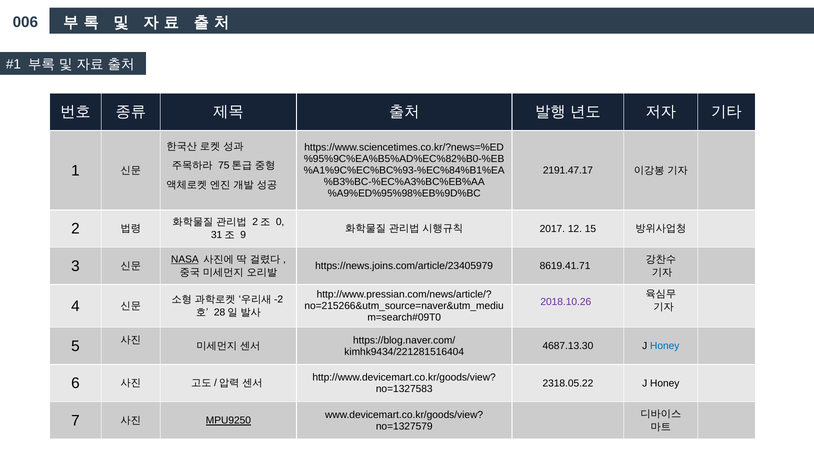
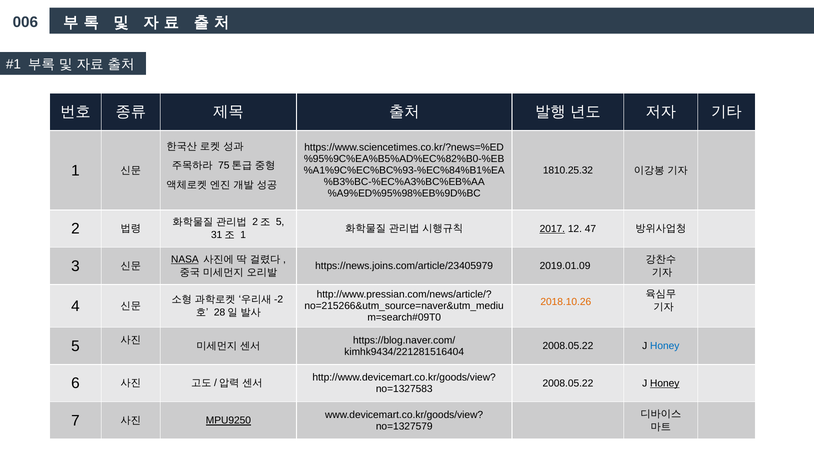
2191.47.17: 2191.47.17 -> 1810.25.32
0 at (280, 222): 0 -> 5
2017 underline: none -> present
15: 15 -> 47
9 at (243, 235): 9 -> 1
8619.41.71: 8619.41.71 -> 2019.01.09
2018.10.26 colour: purple -> orange
4687.13.30 at (568, 346): 4687.13.30 -> 2008.05.22
2318.05.22 at (568, 383): 2318.05.22 -> 2008.05.22
Honey at (665, 383) underline: none -> present
